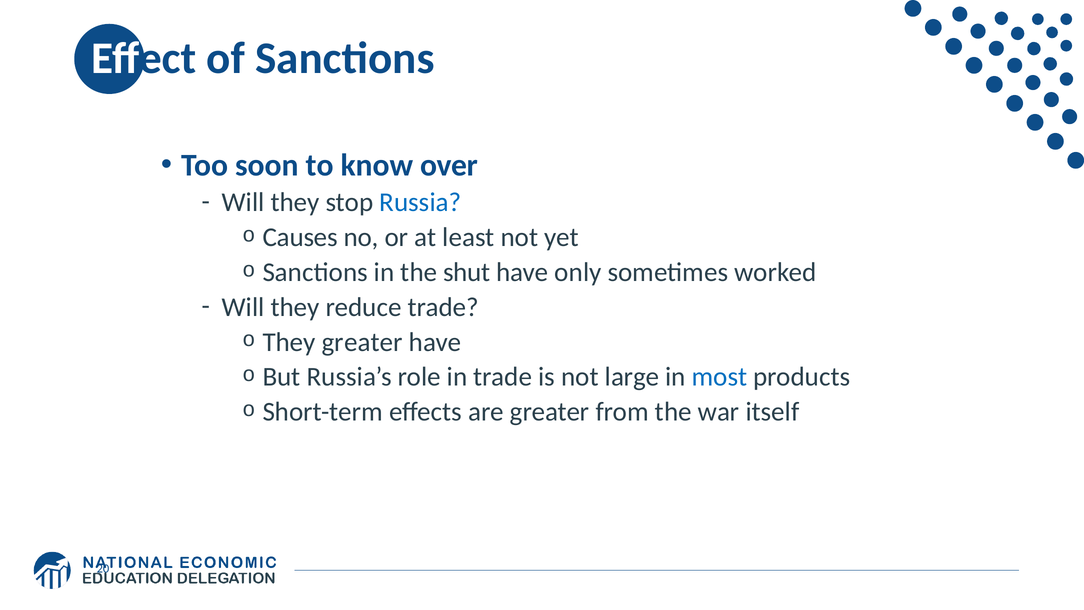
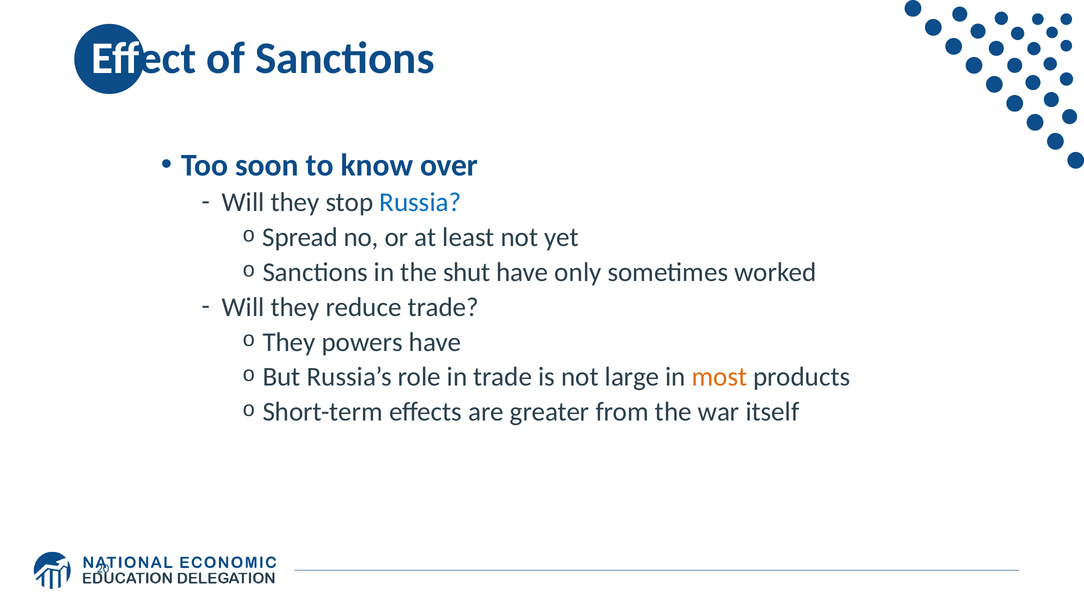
Causes: Causes -> Spread
They greater: greater -> powers
most colour: blue -> orange
